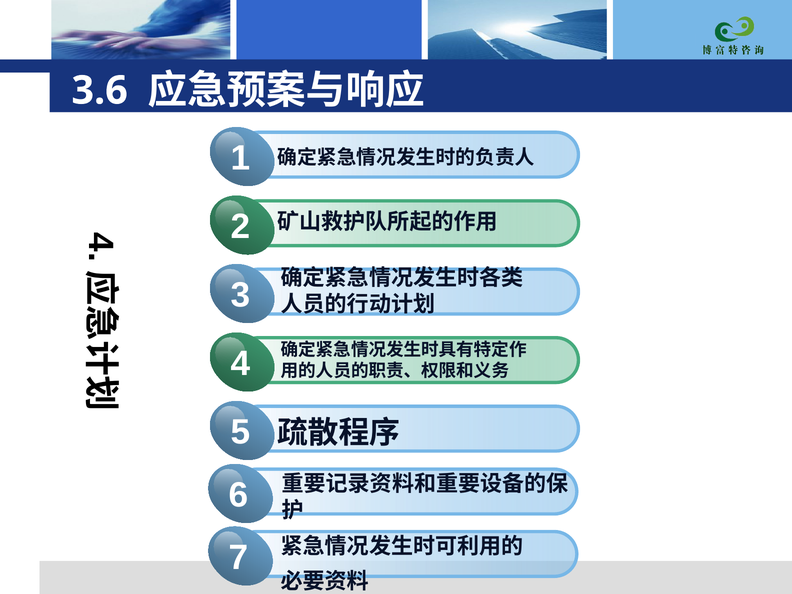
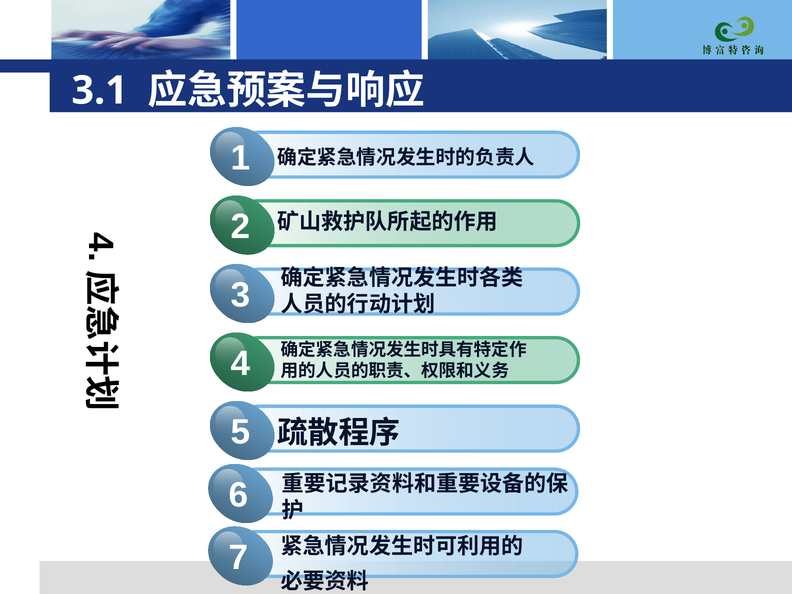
3.6: 3.6 -> 3.1
